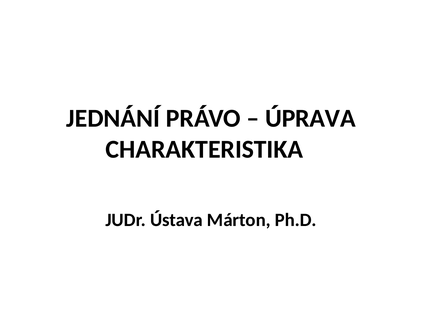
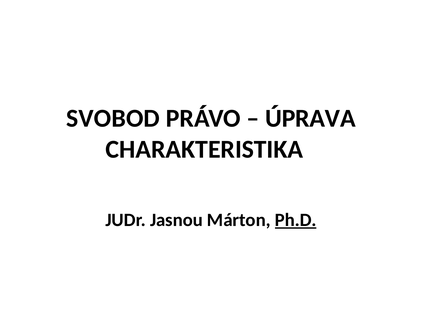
JEDNÁNÍ: JEDNÁNÍ -> SVOBOD
Ústava: Ústava -> Jasnou
Ph.D underline: none -> present
